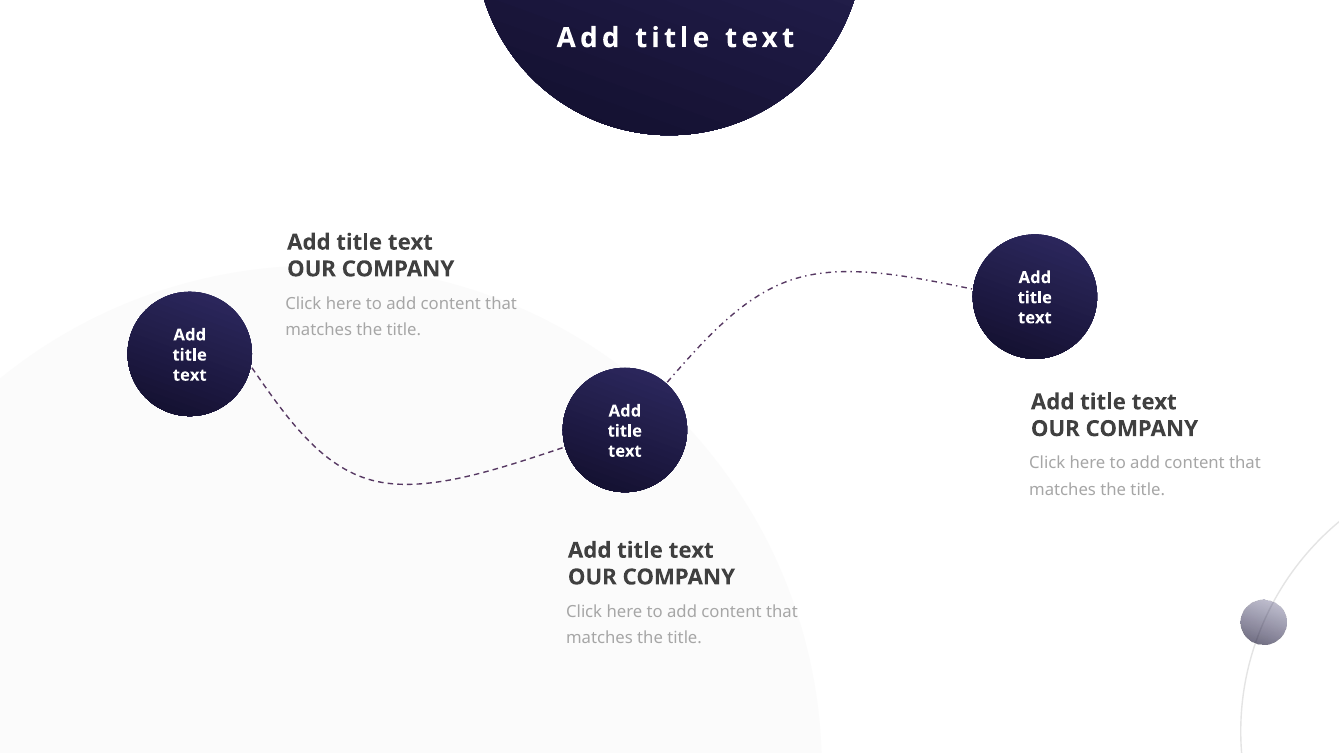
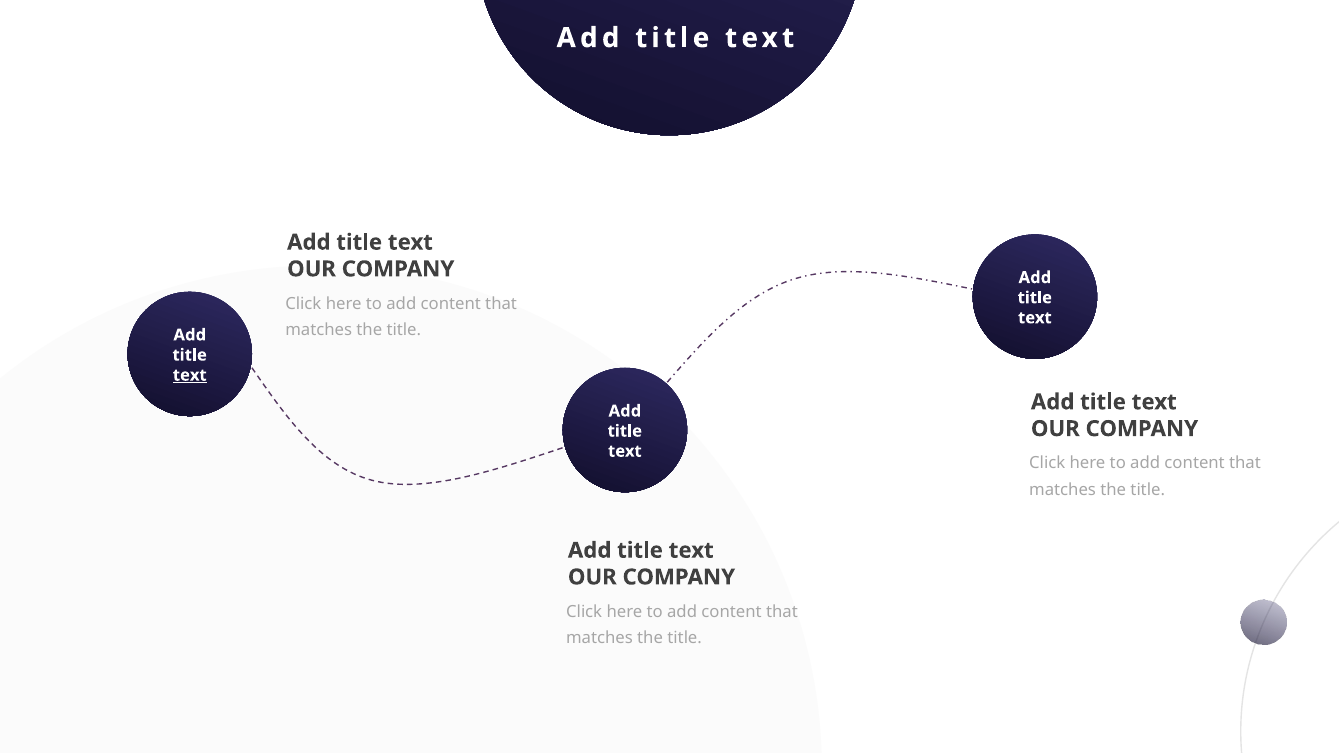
text at (190, 375) underline: none -> present
